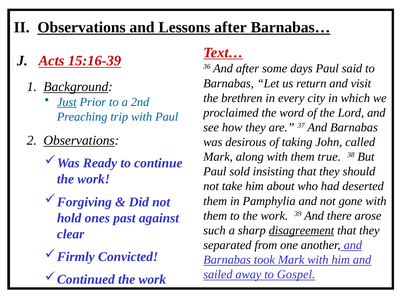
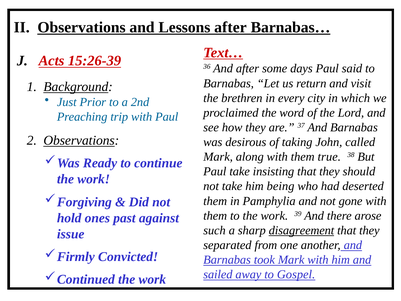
15:16-39: 15:16-39 -> 15:26-39
Just underline: present -> none
Paul sold: sold -> take
about: about -> being
clear: clear -> issue
